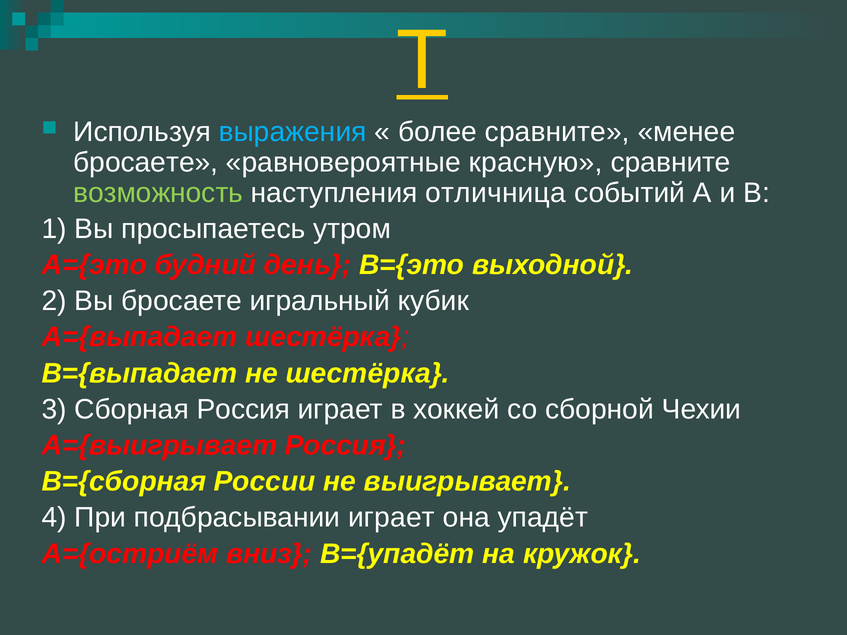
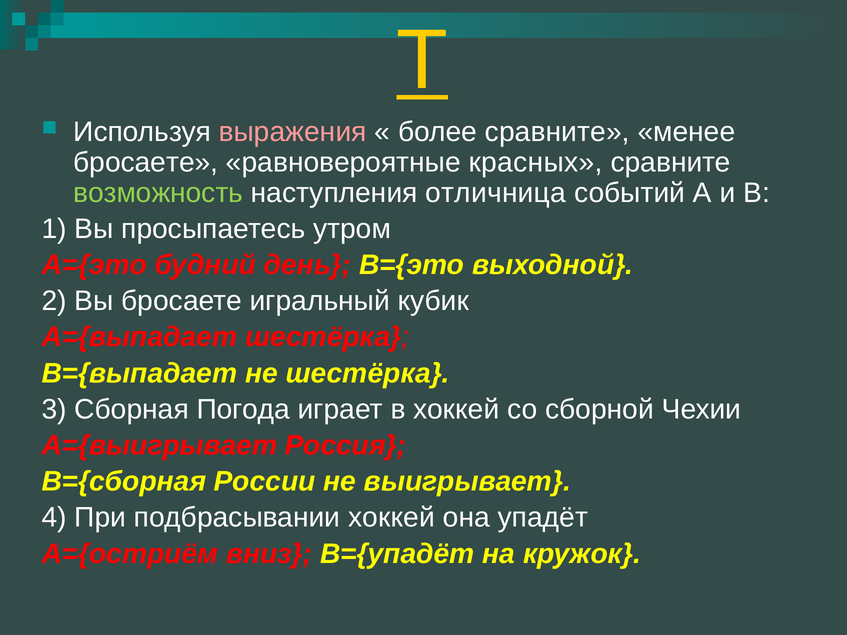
выражения colour: light blue -> pink
красную: красную -> красных
Сборная Россия: Россия -> Погода
подбрасывании играет: играет -> хоккей
